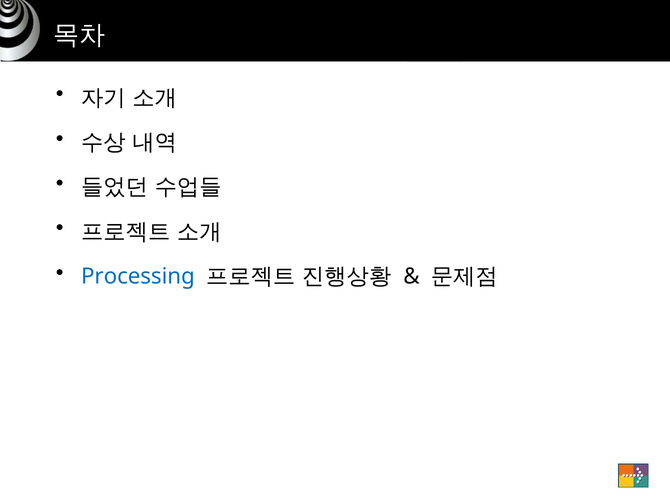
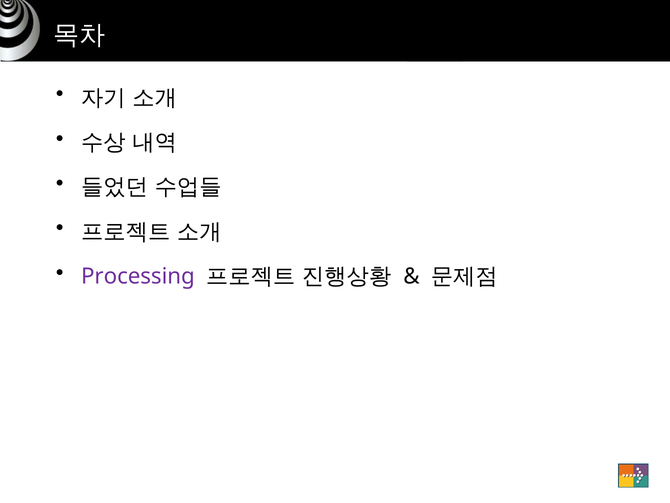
Processing colour: blue -> purple
